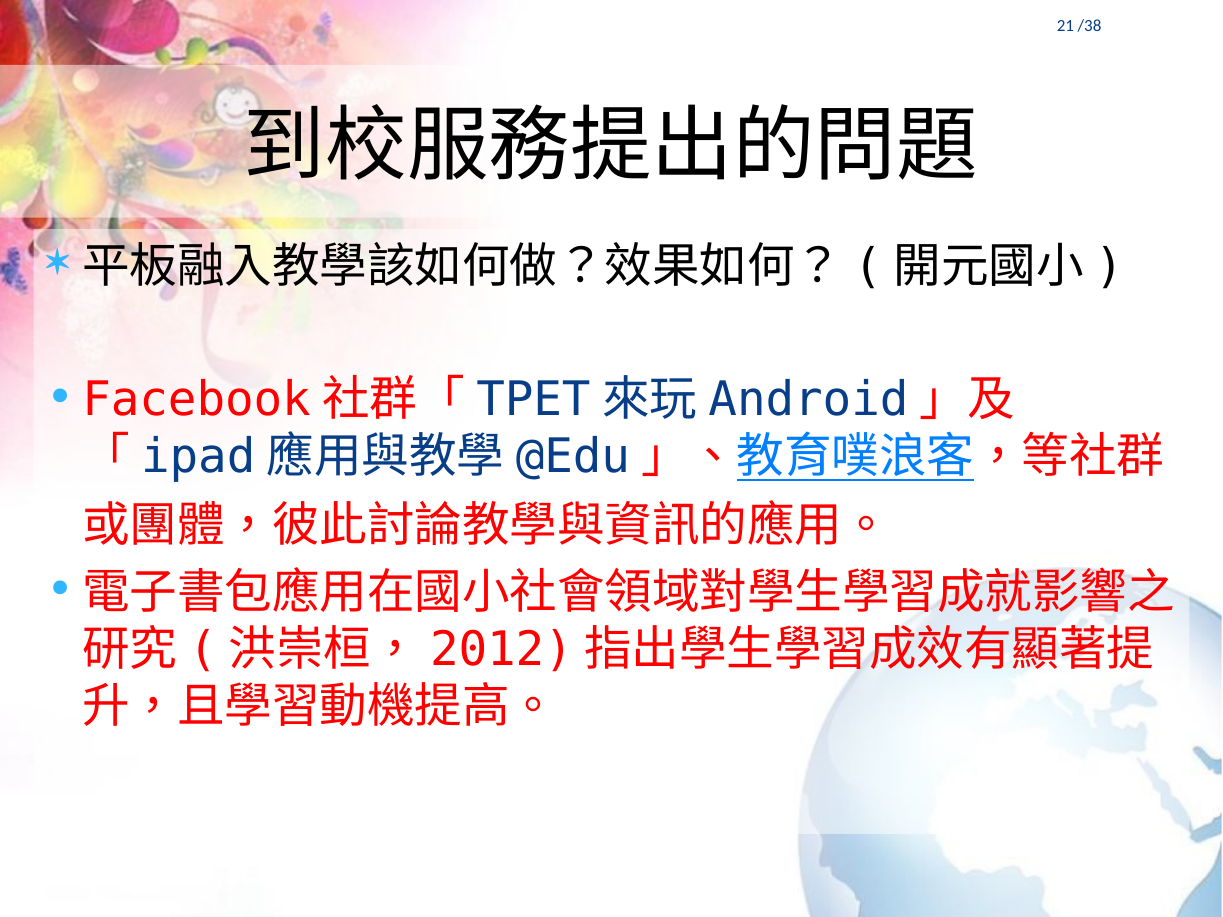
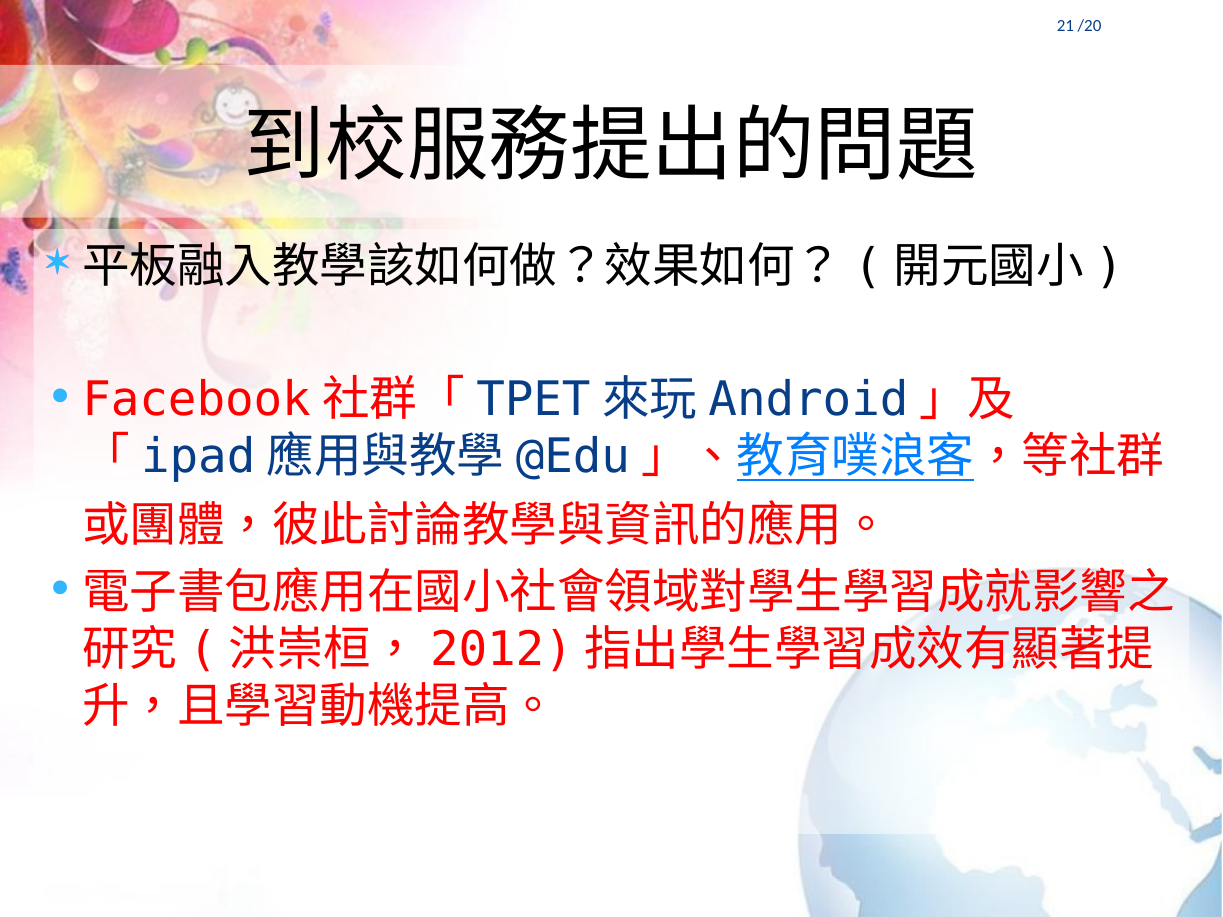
/38: /38 -> /20
